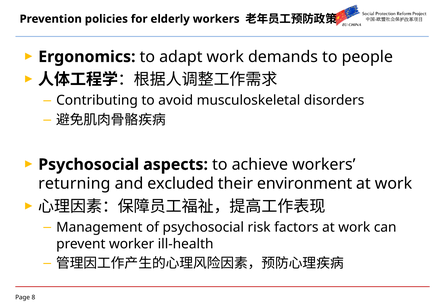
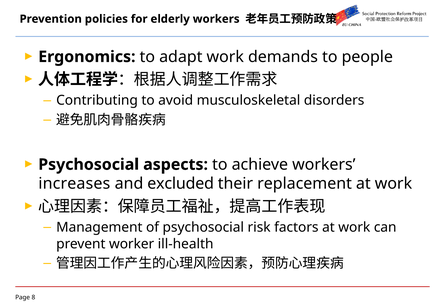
returning: returning -> increases
environment: environment -> replacement
